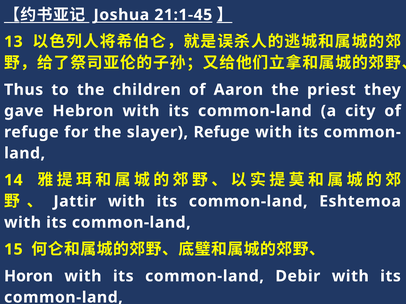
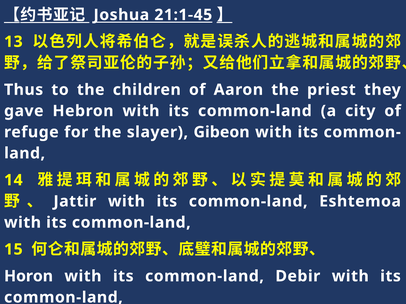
slayer Refuge: Refuge -> Gibeon
